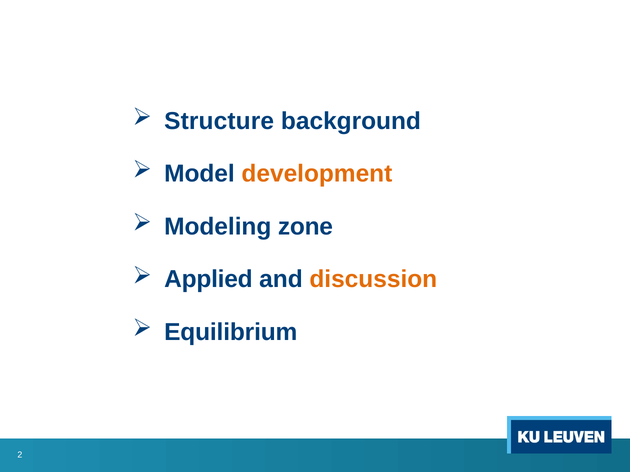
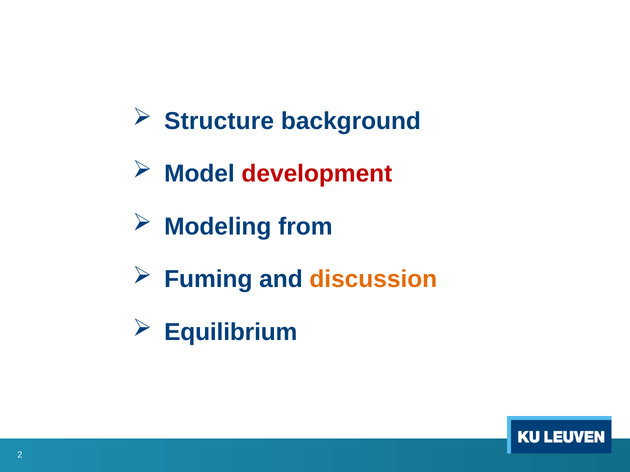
development colour: orange -> red
zone: zone -> from
Applied: Applied -> Fuming
